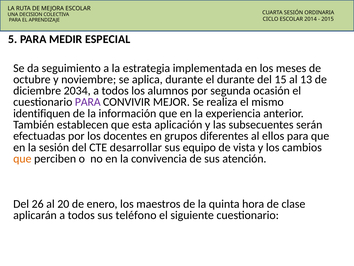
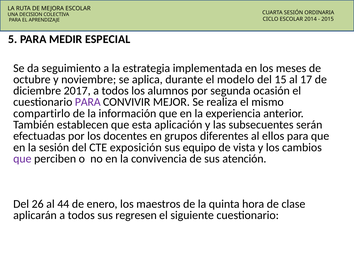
el durante: durante -> modelo
13: 13 -> 17
2034: 2034 -> 2017
identifiquen: identifiquen -> compartirlo
desarrollar: desarrollar -> exposición
que at (22, 158) colour: orange -> purple
20: 20 -> 44
teléfono: teléfono -> regresen
